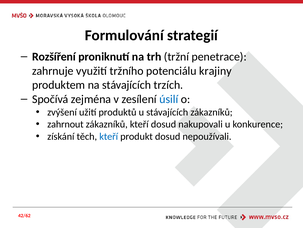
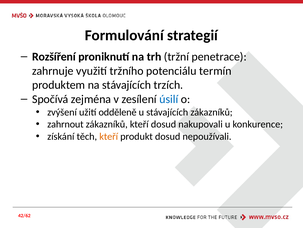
krajiny: krajiny -> termín
produktů: produktů -> odděleně
kteří at (109, 136) colour: blue -> orange
